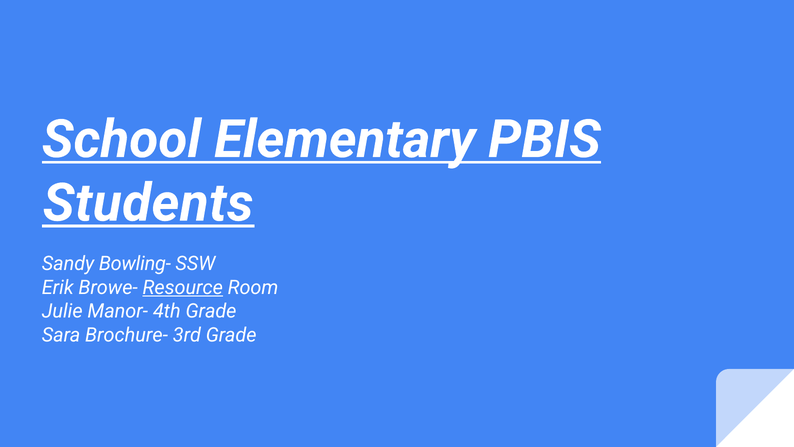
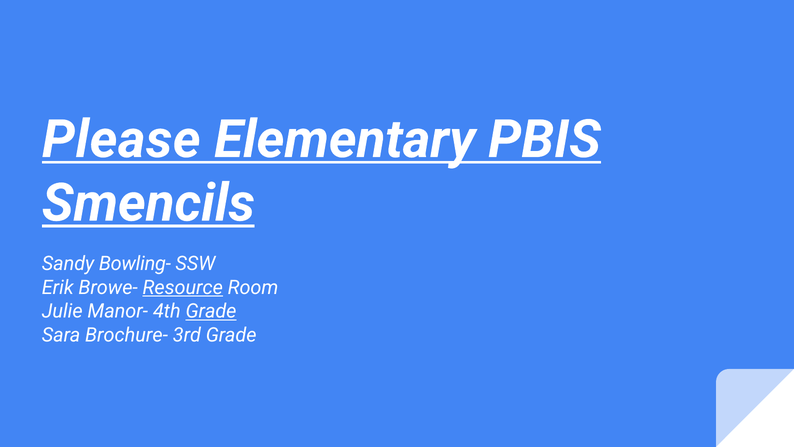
School: School -> Please
Students: Students -> Smencils
Grade at (211, 311) underline: none -> present
